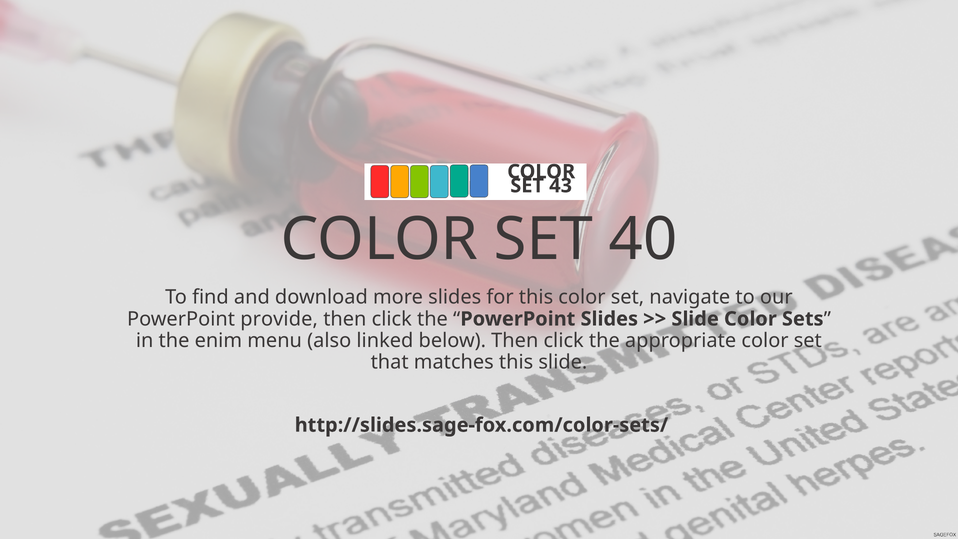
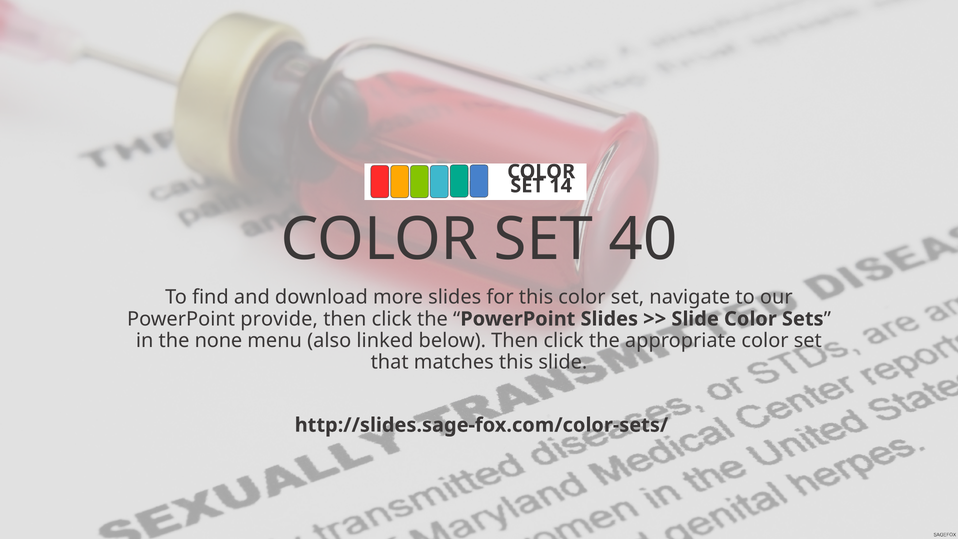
43: 43 -> 14
enim: enim -> none
